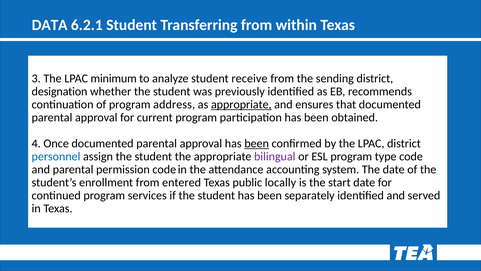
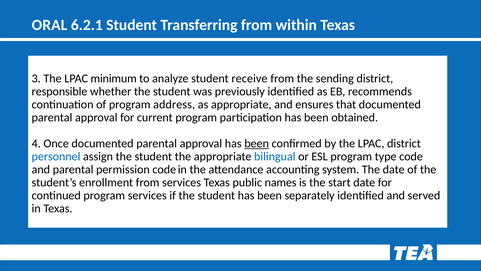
DATA: DATA -> ORAL
designation: designation -> responsible
appropriate at (241, 104) underline: present -> none
bilingual colour: purple -> blue
from entered: entered -> services
locally: locally -> names
